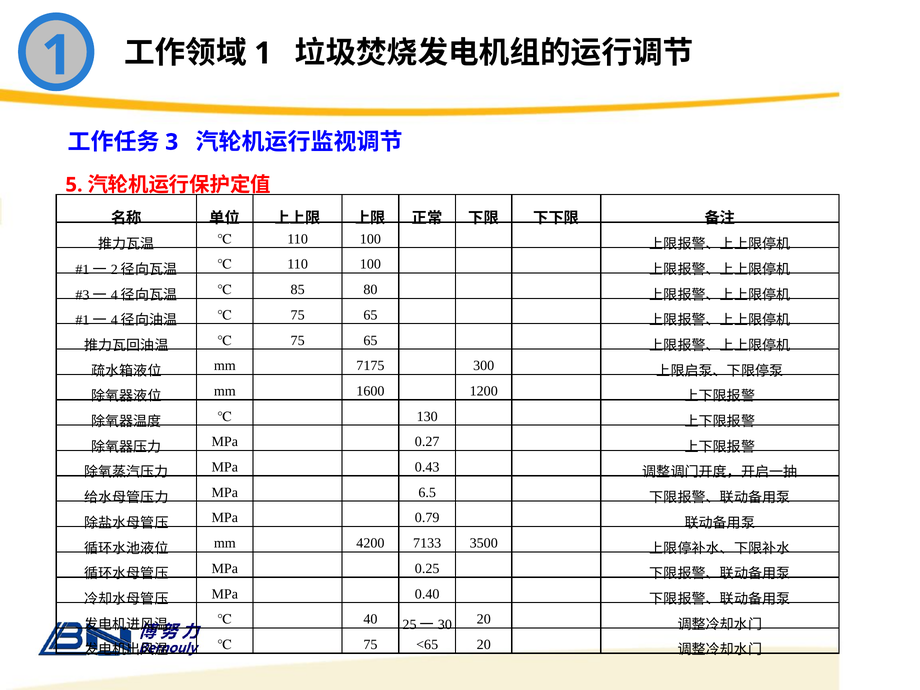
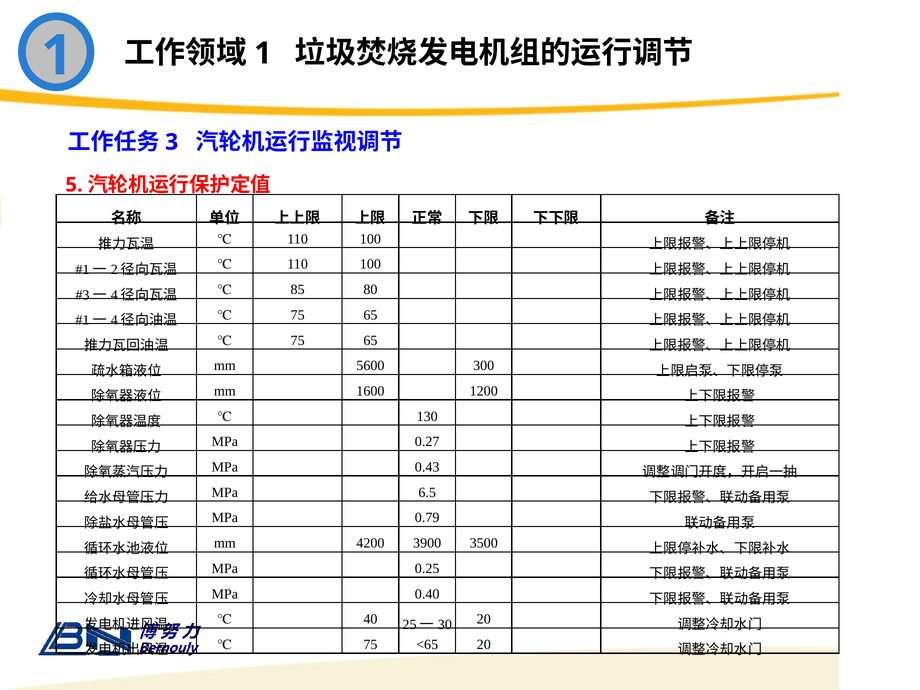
7175: 7175 -> 5600
7133: 7133 -> 3900
